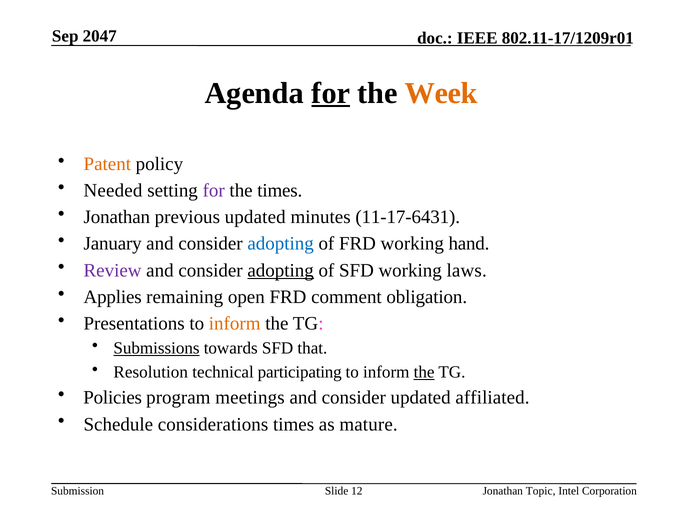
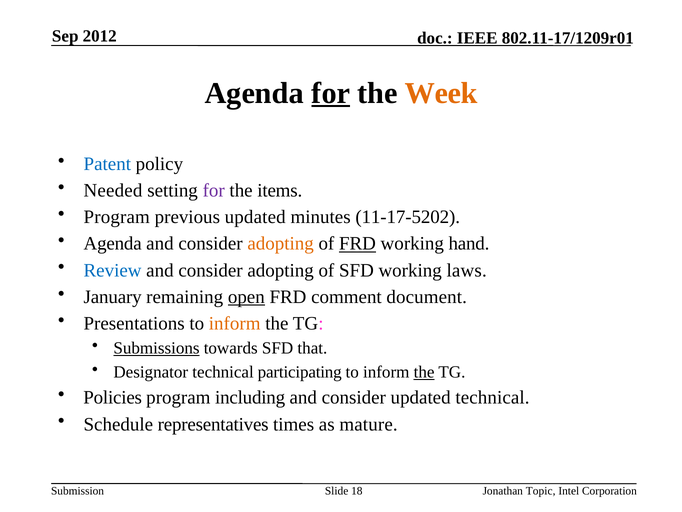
2047: 2047 -> 2012
Patent colour: orange -> blue
the times: times -> items
Jonathan at (117, 217): Jonathan -> Program
11-17-6431: 11-17-6431 -> 11-17-5202
January at (113, 243): January -> Agenda
adopting at (281, 243) colour: blue -> orange
FRD at (357, 243) underline: none -> present
Review colour: purple -> blue
adopting at (281, 270) underline: present -> none
Applies: Applies -> January
open underline: none -> present
obligation: obligation -> document
Resolution: Resolution -> Designator
meetings: meetings -> including
updated affiliated: affiliated -> technical
considerations: considerations -> representatives
12: 12 -> 18
